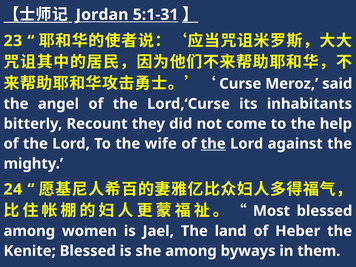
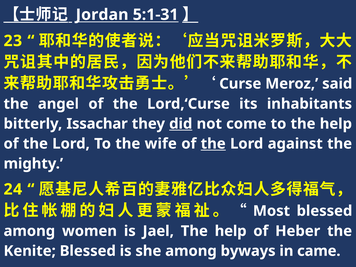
Recount: Recount -> Issachar
did underline: none -> present
Jael The land: land -> help
them: them -> came
